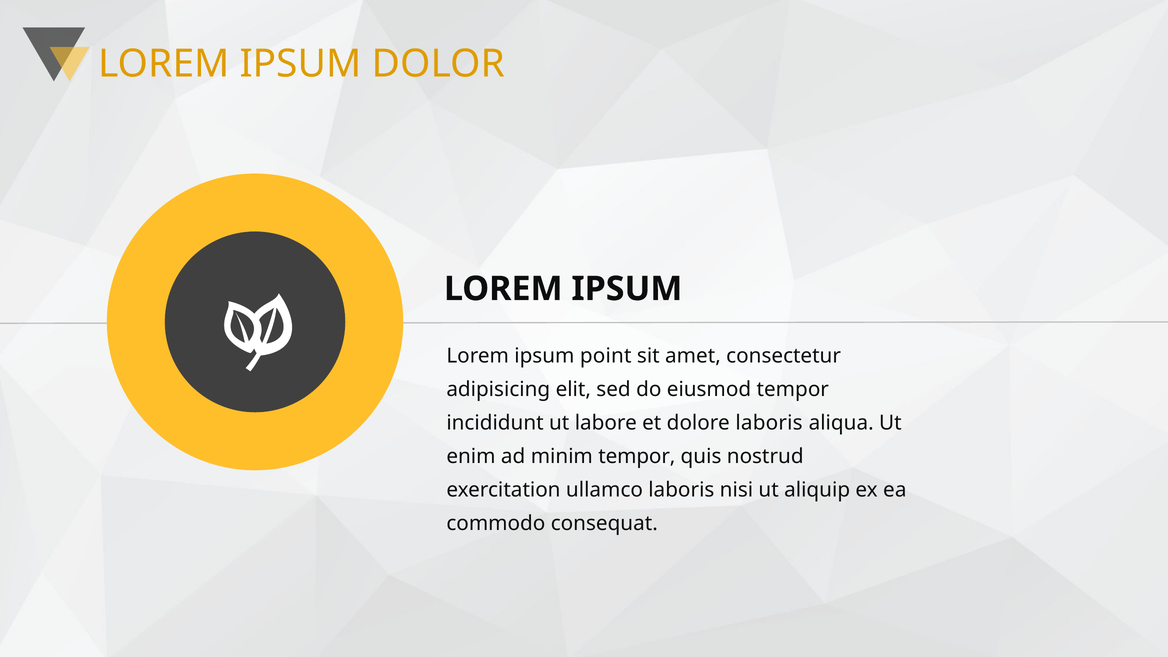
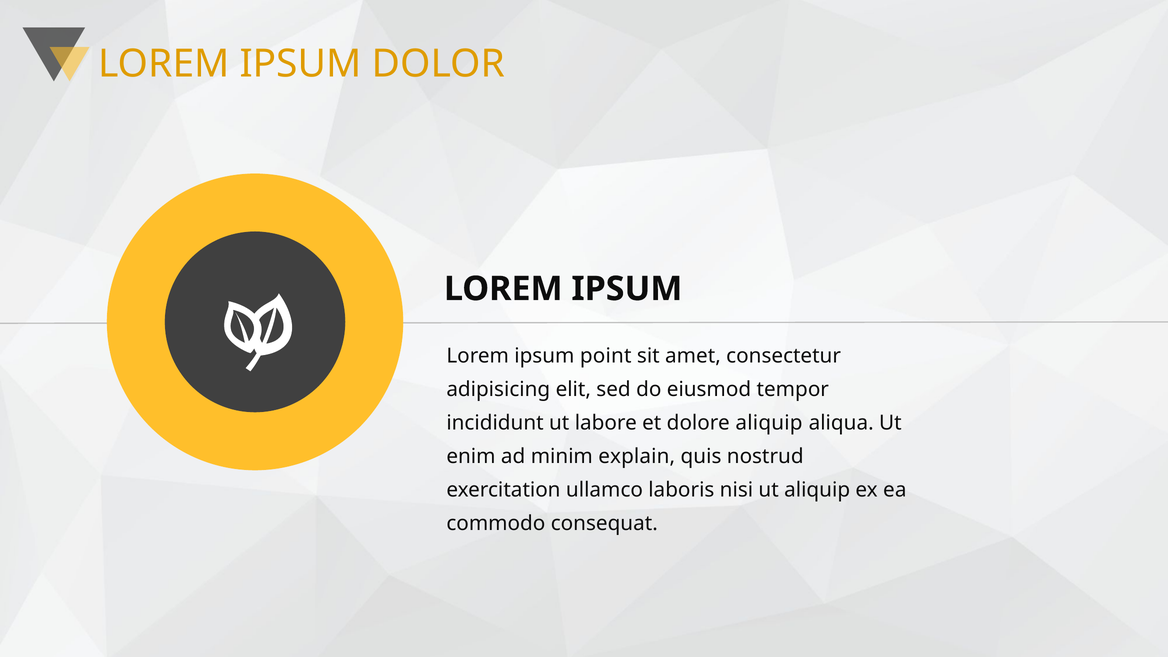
dolore laboris: laboris -> aliquip
minim tempor: tempor -> explain
